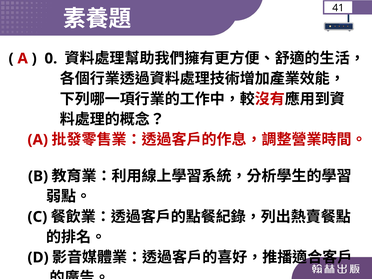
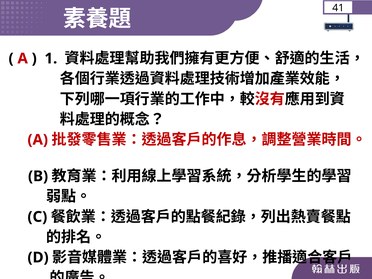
0: 0 -> 1
